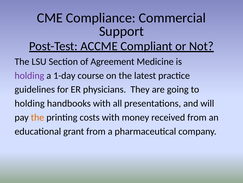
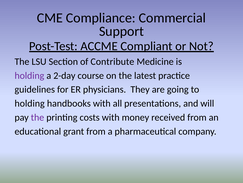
Agreement: Agreement -> Contribute
1-day: 1-day -> 2-day
the at (37, 117) colour: orange -> purple
